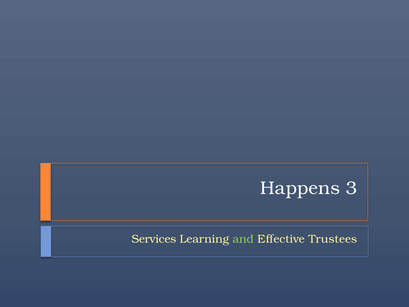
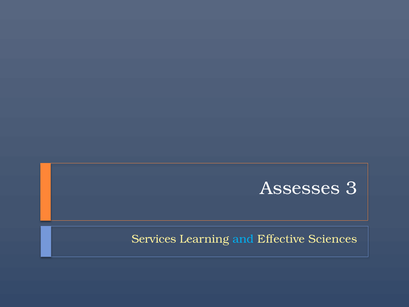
Happens: Happens -> Assesses
and colour: light green -> light blue
Trustees: Trustees -> Sciences
